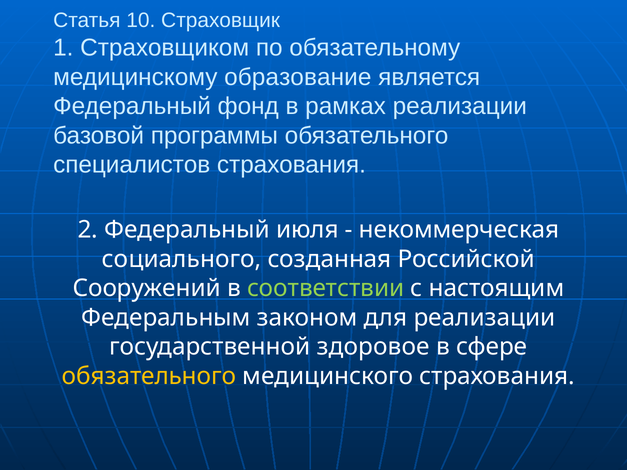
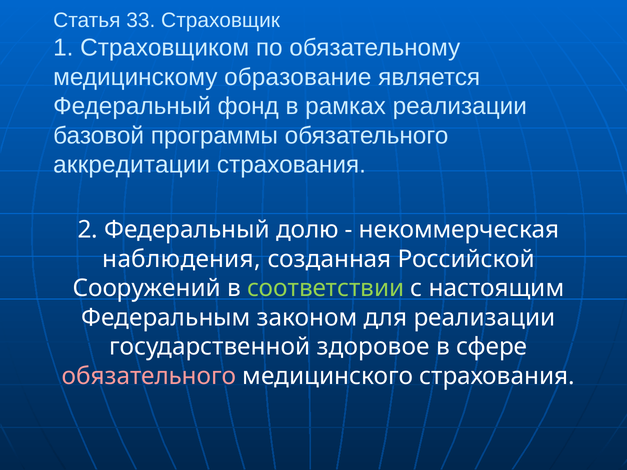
10: 10 -> 33
специалистов: специалистов -> аккредитации
июля: июля -> долю
социального: социального -> наблюдения
обязательного at (149, 376) colour: yellow -> pink
